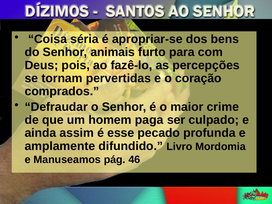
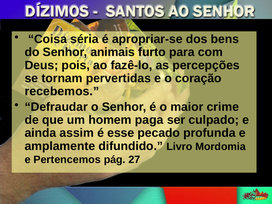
comprados: comprados -> recebemos
Manuseamos: Manuseamos -> Pertencemos
46: 46 -> 27
